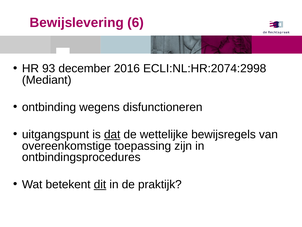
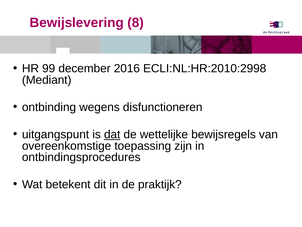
6: 6 -> 8
93: 93 -> 99
ECLI:NL:HR:2074:2998: ECLI:NL:HR:2074:2998 -> ECLI:NL:HR:2010:2998
dit underline: present -> none
